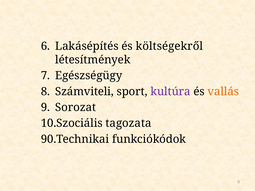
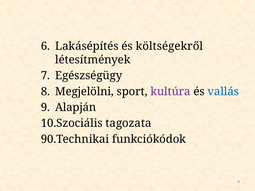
Számviteli: Számviteli -> Megjelölni
vallás colour: orange -> blue
Sorozat: Sorozat -> Alapján
